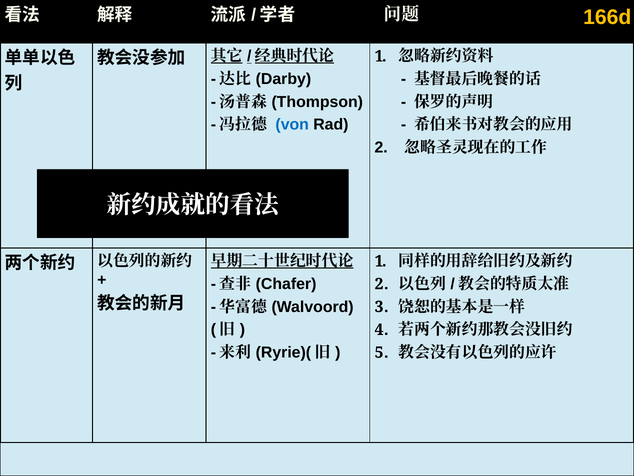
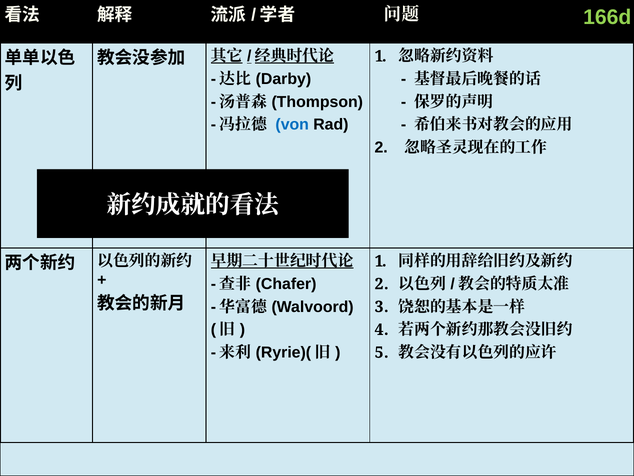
166d colour: yellow -> light green
